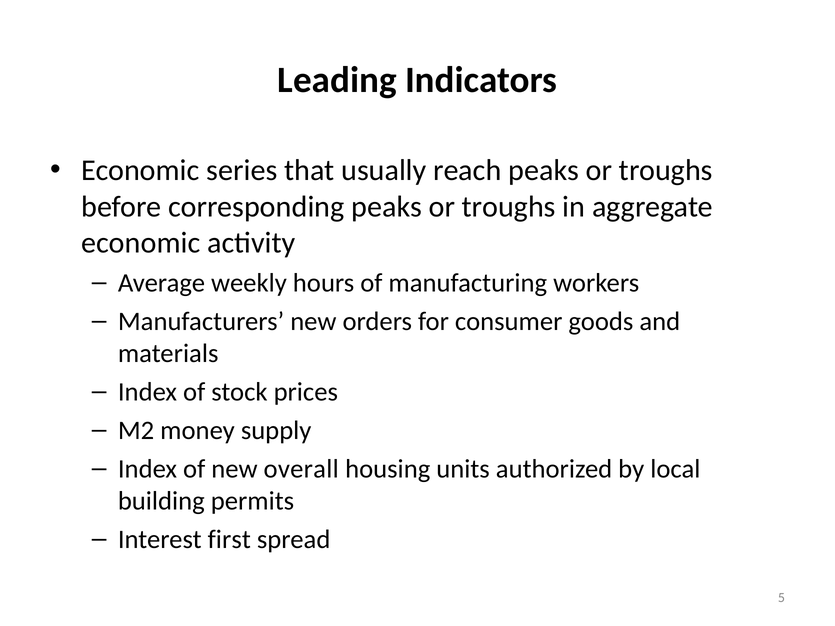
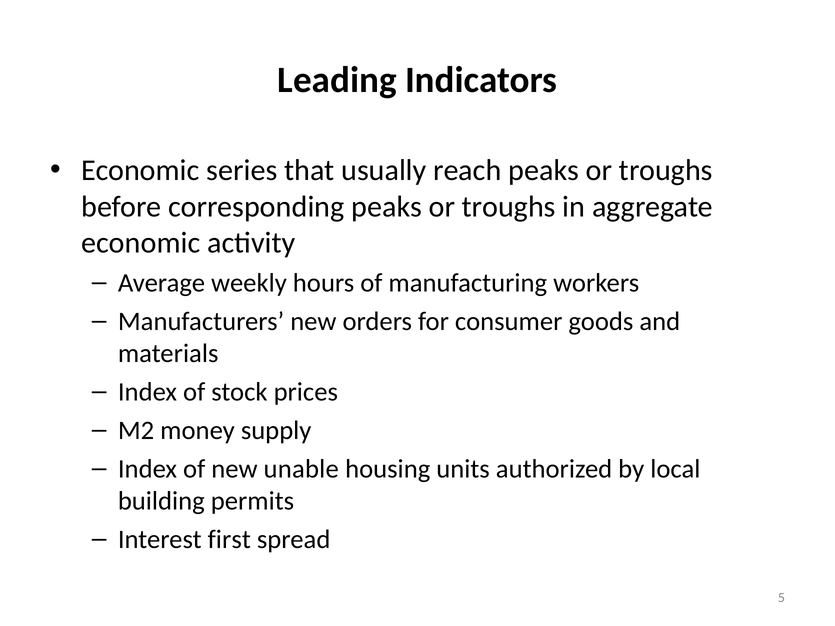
overall: overall -> unable
